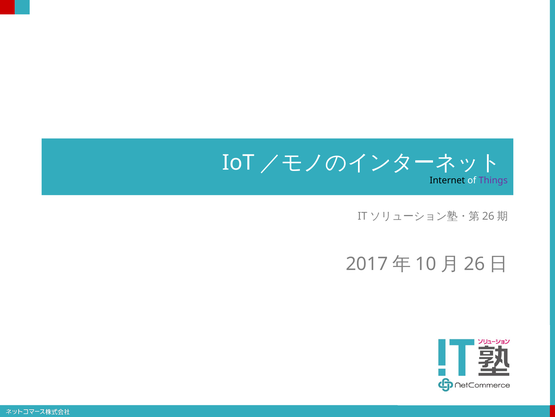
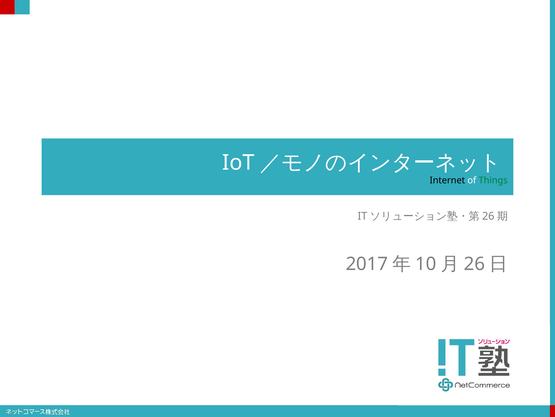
Things colour: purple -> green
